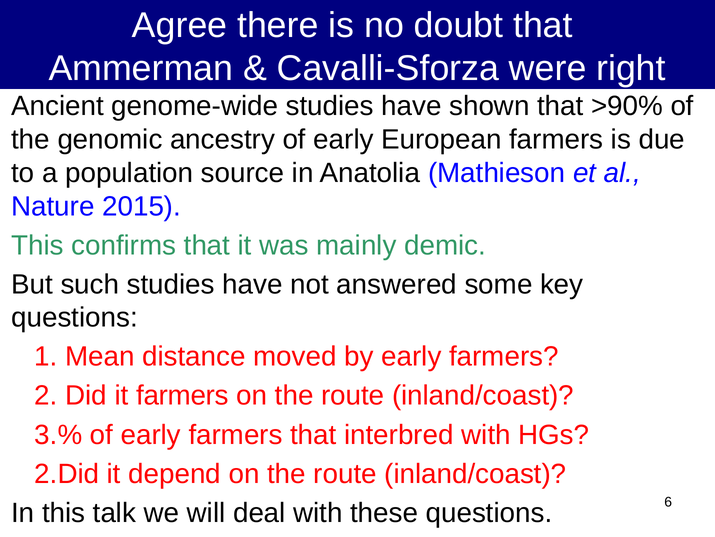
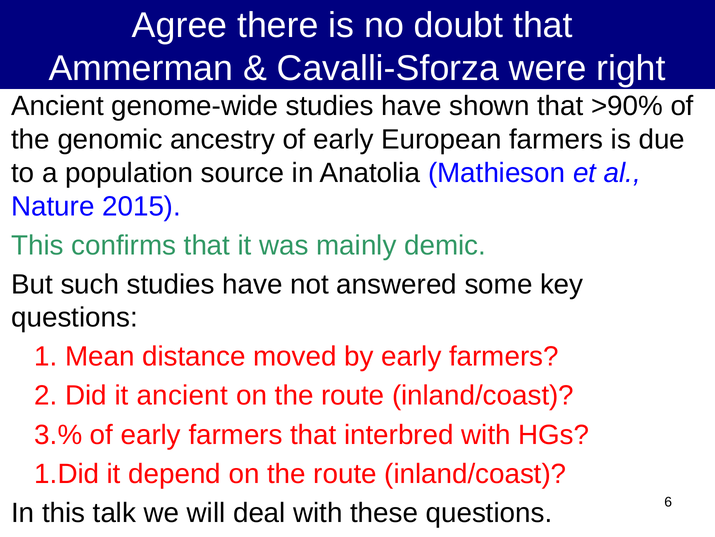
it farmers: farmers -> ancient
2.Did: 2.Did -> 1.Did
